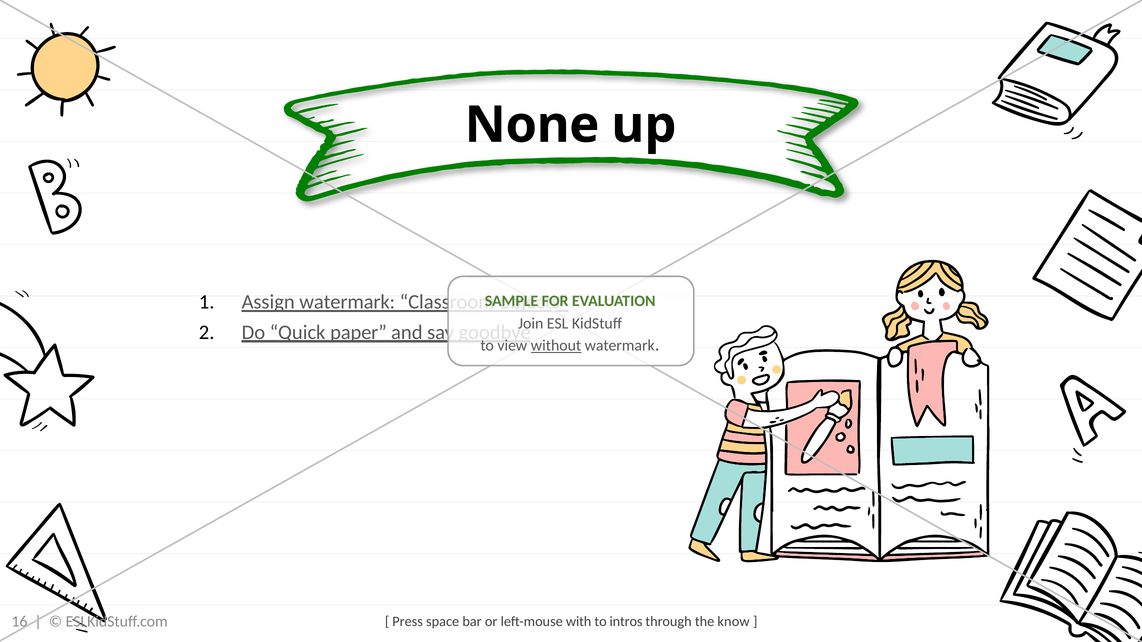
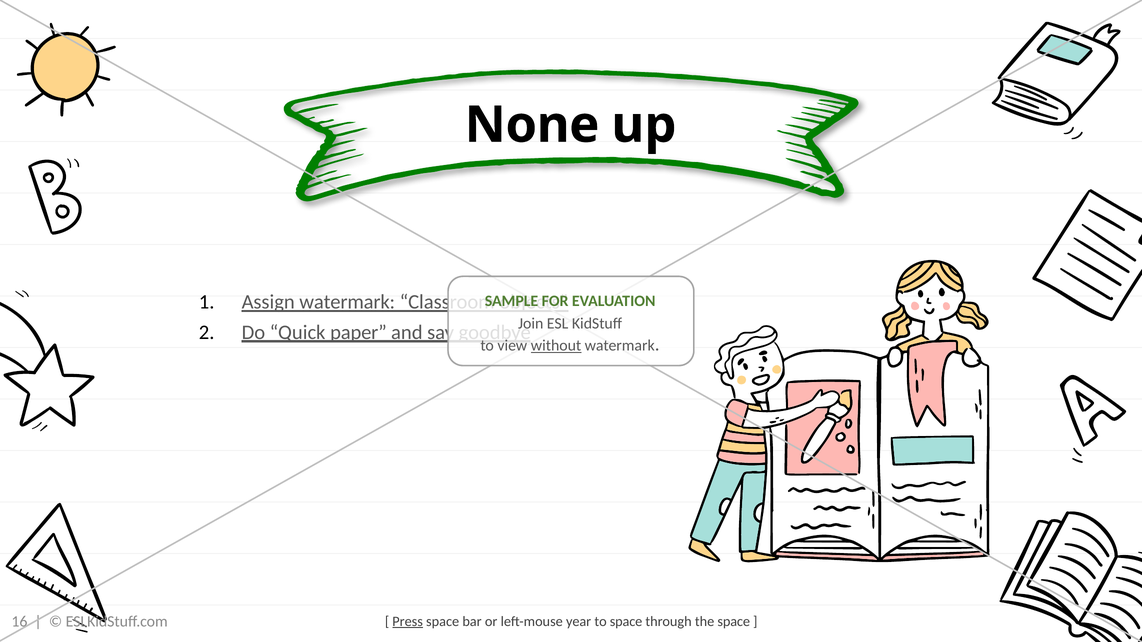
Press underline: none -> present
with: with -> year
to intros: intros -> space
the know: know -> space
